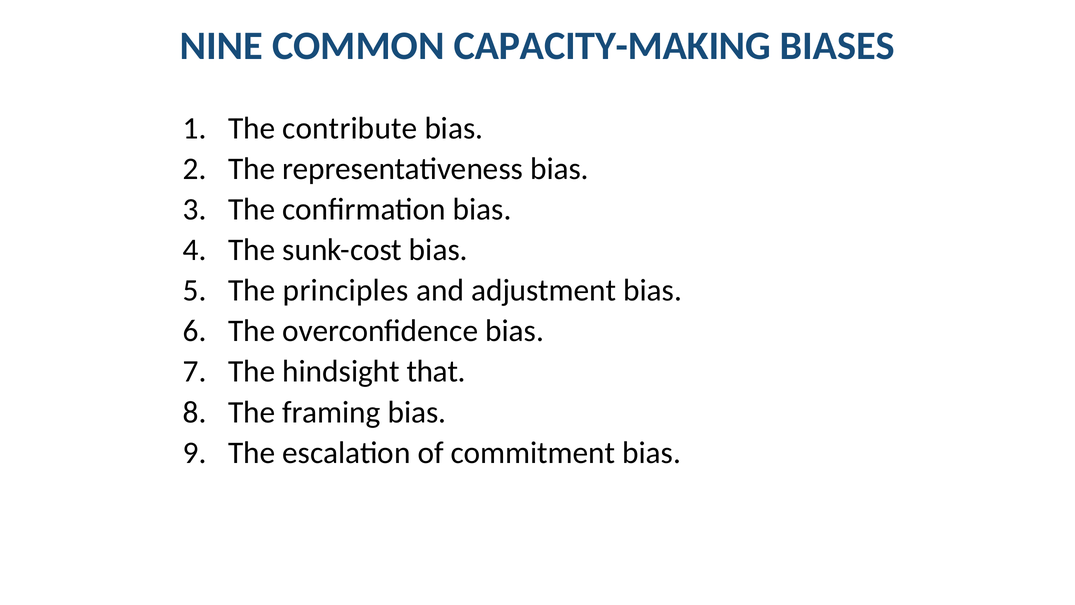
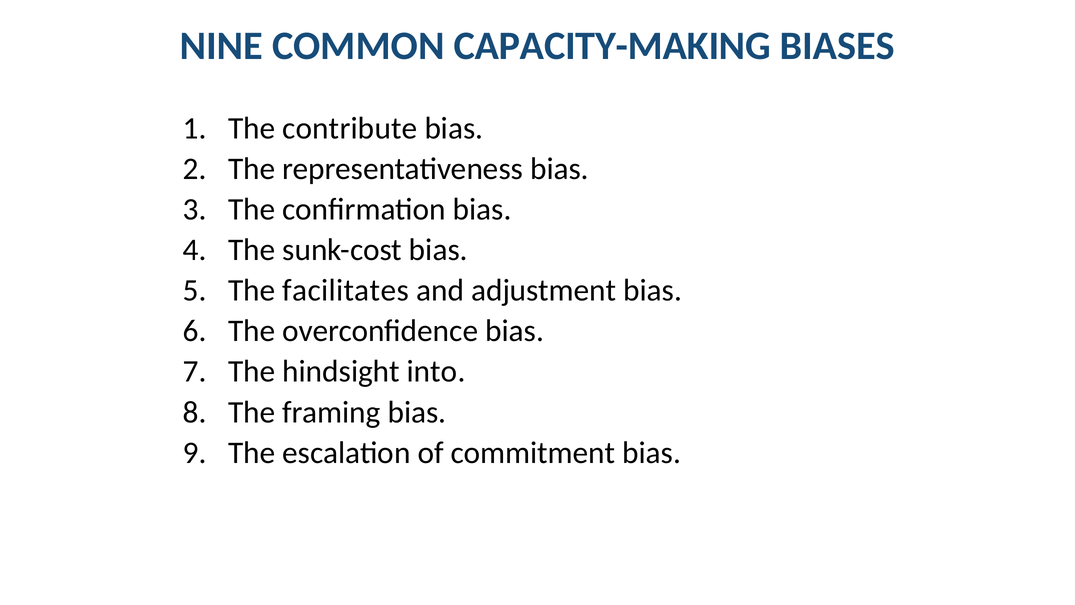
principles: principles -> facilitates
that: that -> into
